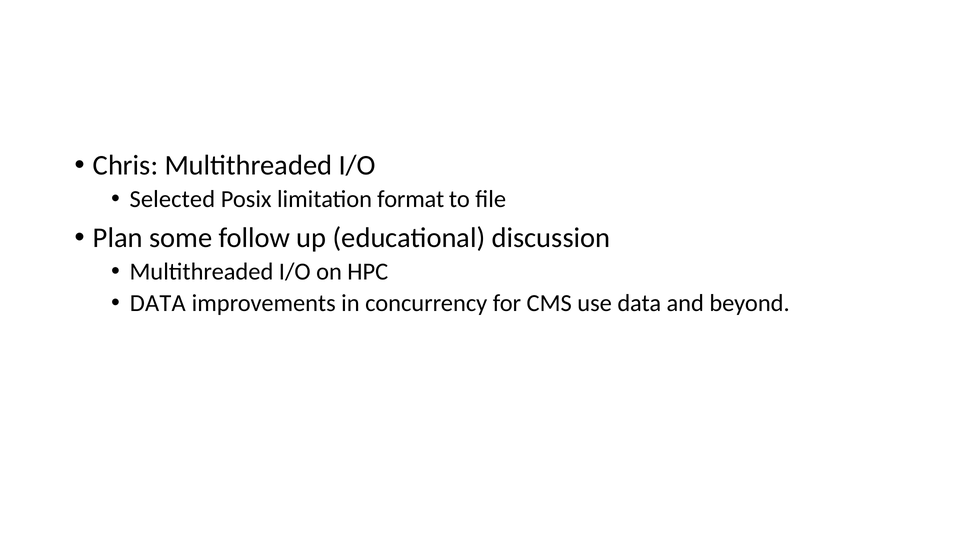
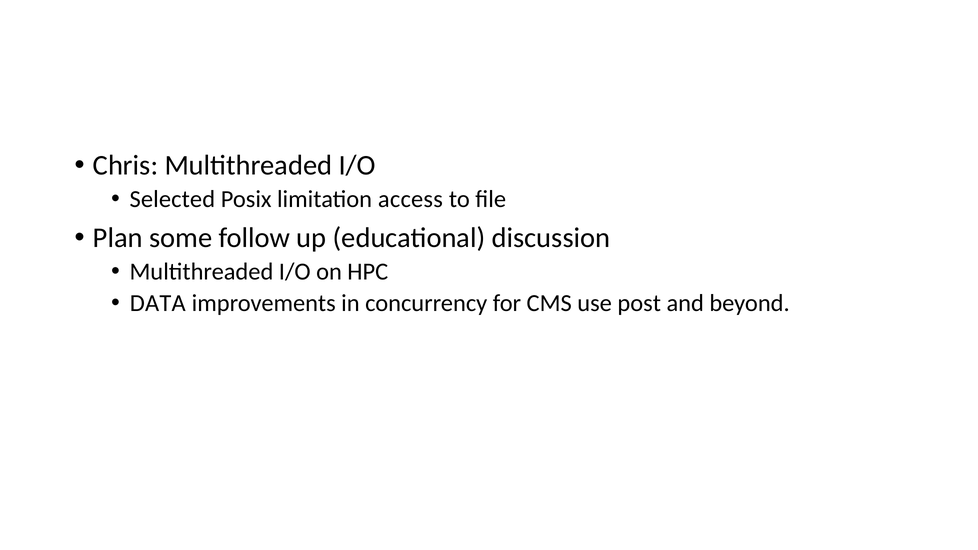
format: format -> access
use data: data -> post
